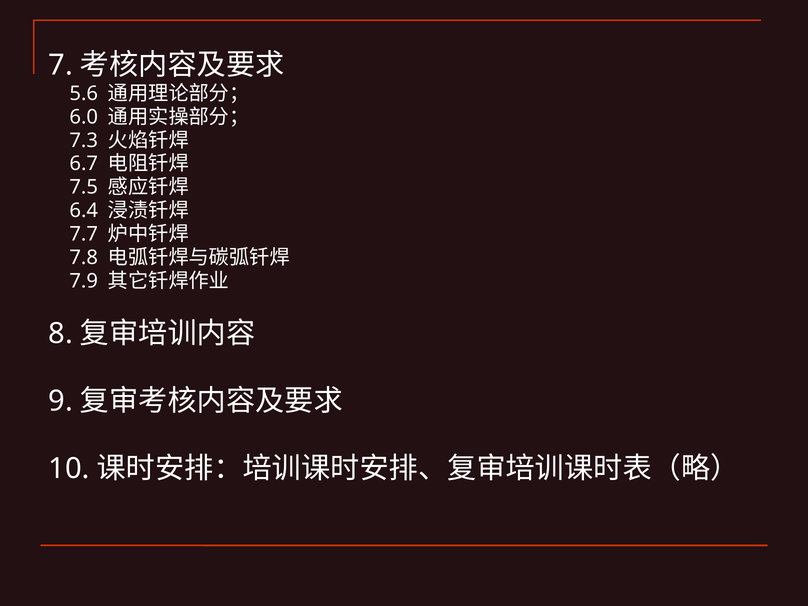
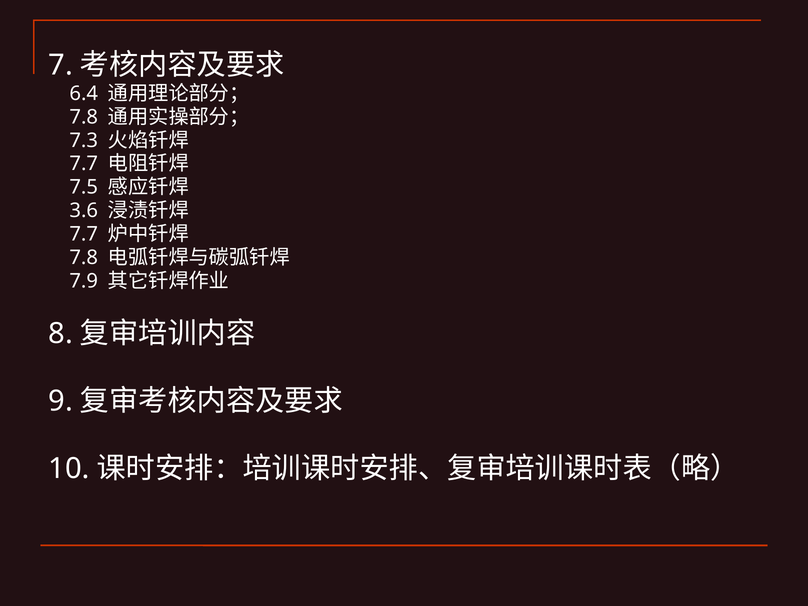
5.6: 5.6 -> 6.4
6.0 at (84, 117): 6.0 -> 7.8
6.7 at (84, 164): 6.7 -> 7.7
6.4: 6.4 -> 3.6
